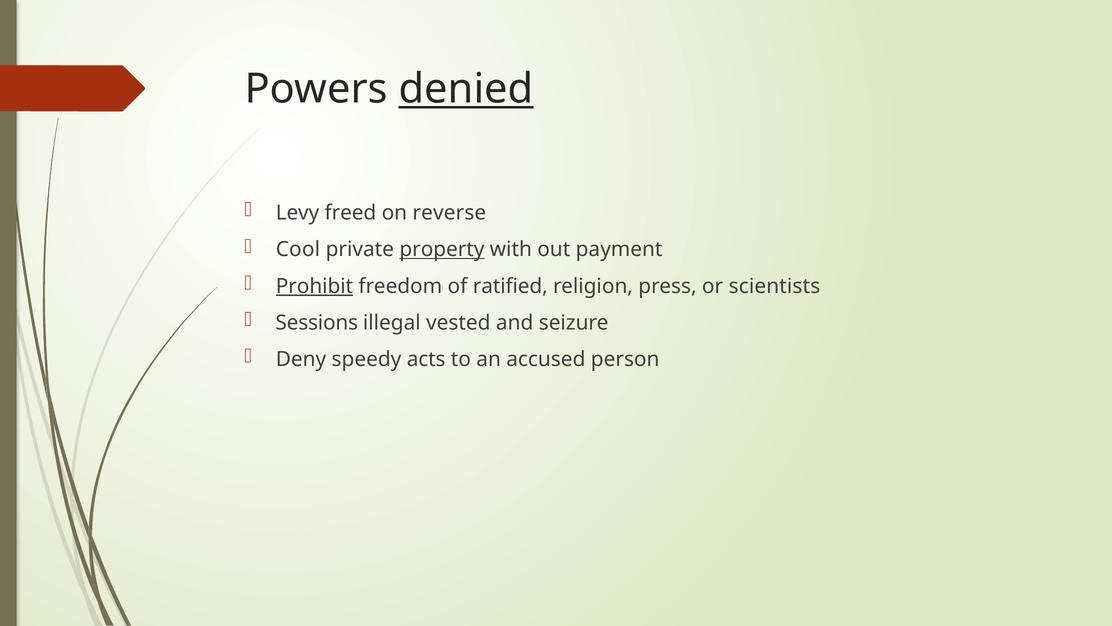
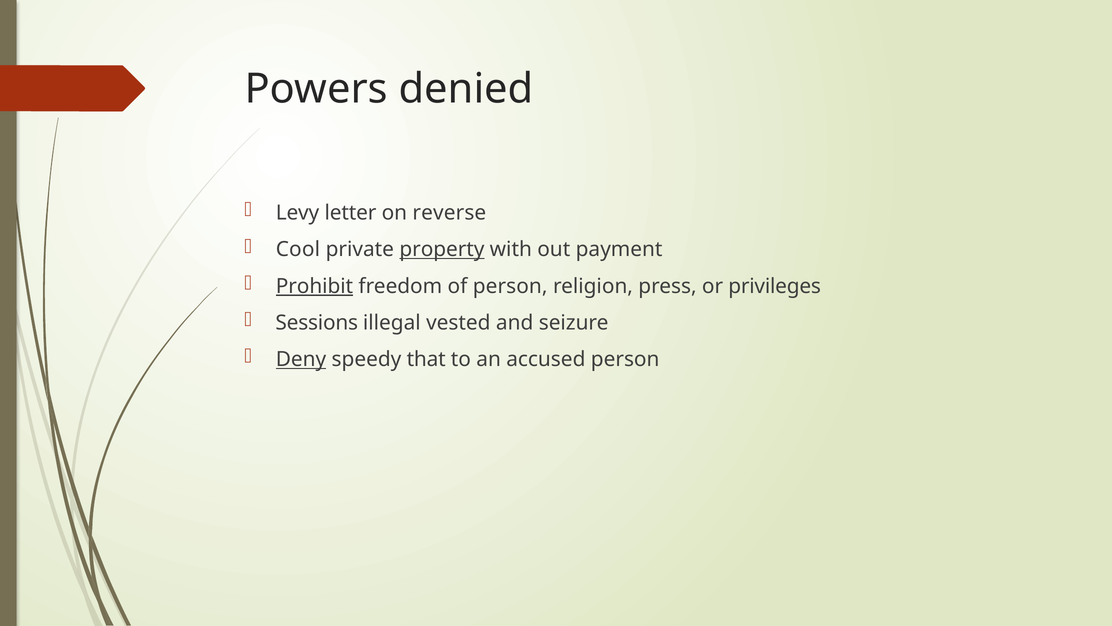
denied underline: present -> none
freed: freed -> letter
of ratified: ratified -> person
scientists: scientists -> privileges
Deny underline: none -> present
acts: acts -> that
